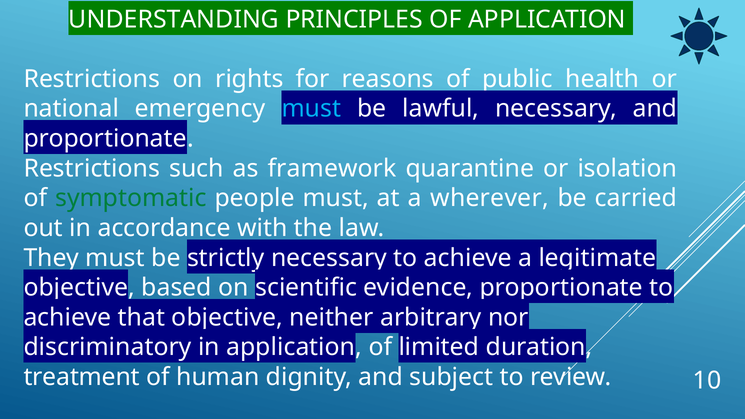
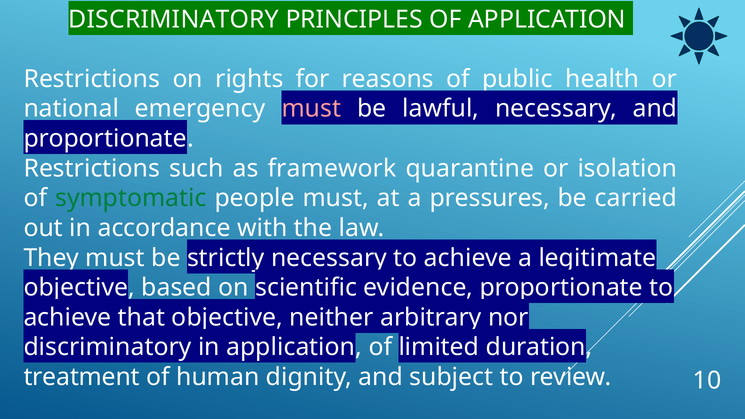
UNDERSTANDING at (174, 19): UNDERSTANDING -> DISCRIMINATORY
must at (311, 109) colour: light blue -> pink
wherever: wherever -> pressures
